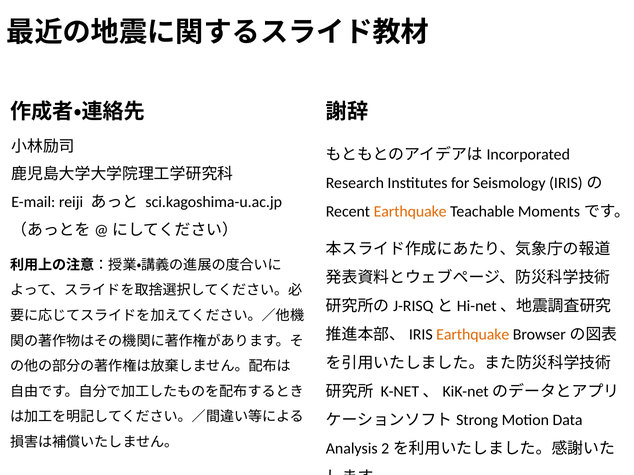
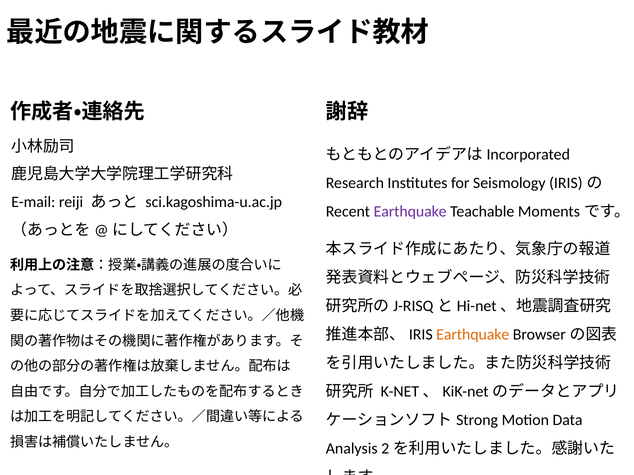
Earthquake at (410, 212) colour: orange -> purple
